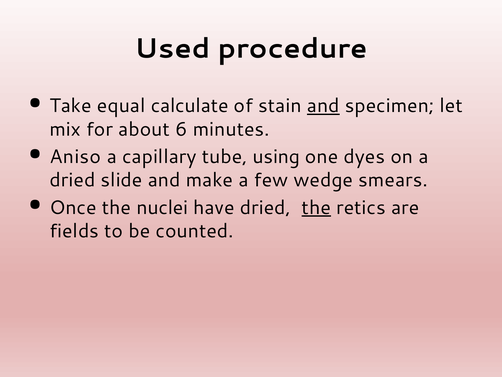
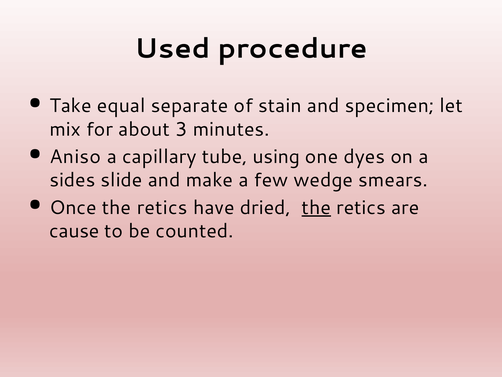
calculate: calculate -> separate
and at (323, 106) underline: present -> none
6: 6 -> 3
dried at (72, 180): dried -> sides
Once the nuclei: nuclei -> retics
fields: fields -> cause
